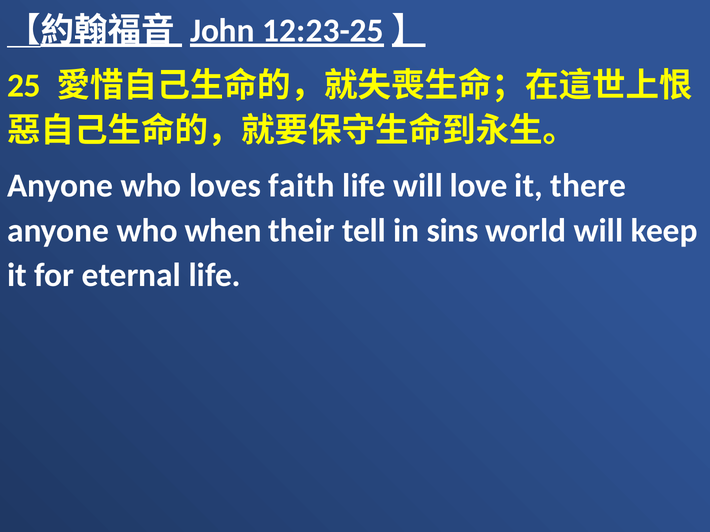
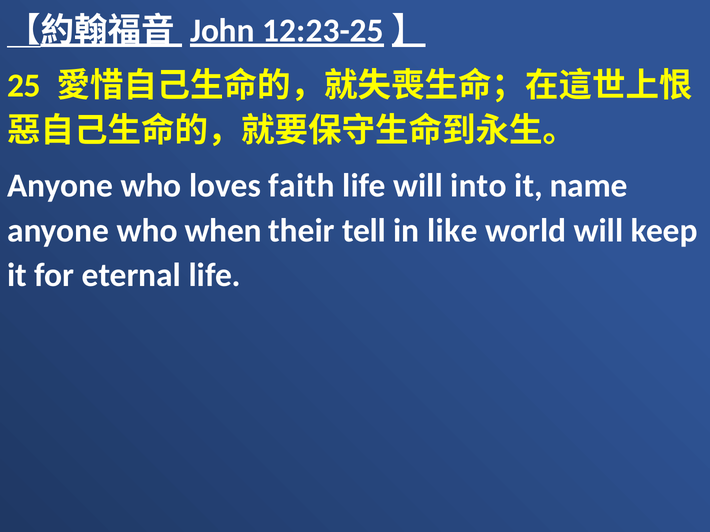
love: love -> into
there: there -> name
sins: sins -> like
